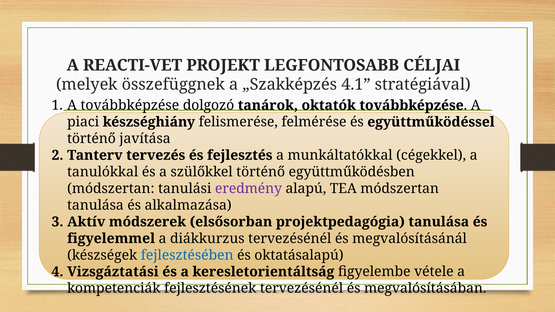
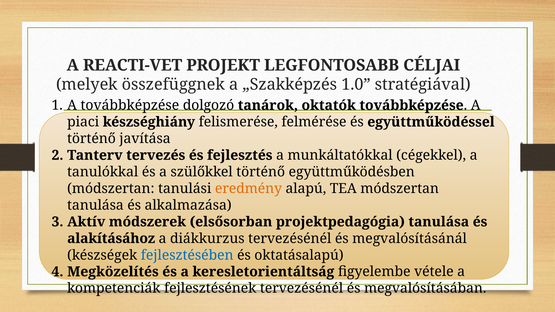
4.1: 4.1 -> 1.0
eredmény colour: purple -> orange
figyelemmel: figyelemmel -> alakításához
Vizsgáztatási: Vizsgáztatási -> Megközelítés
